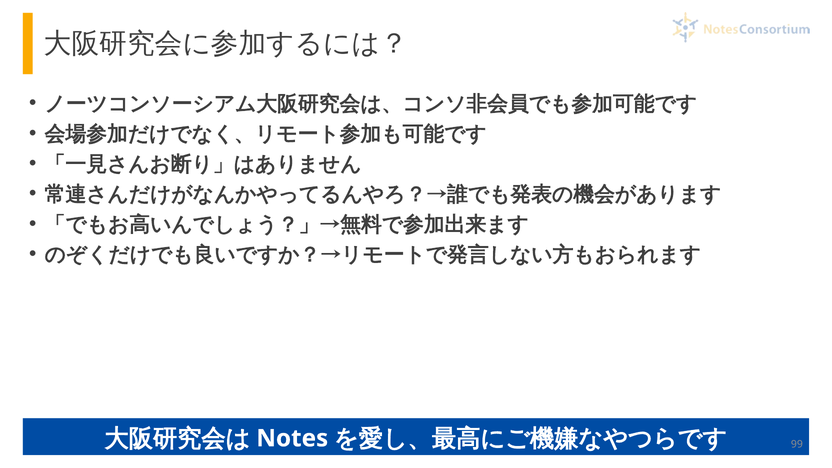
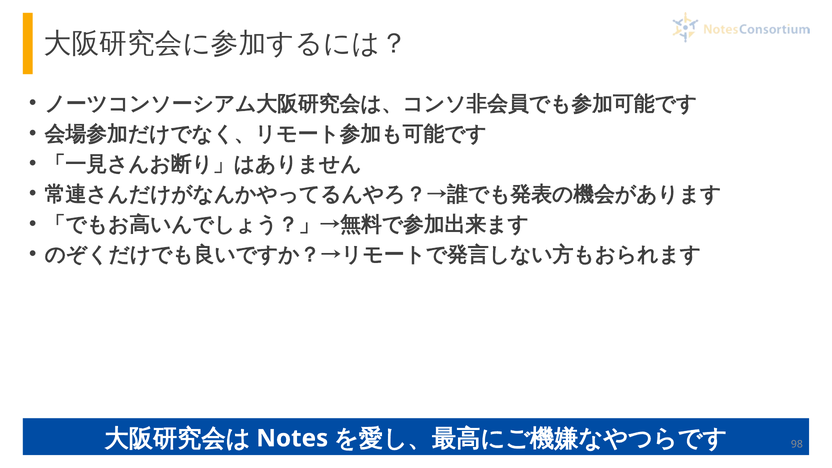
99: 99 -> 98
